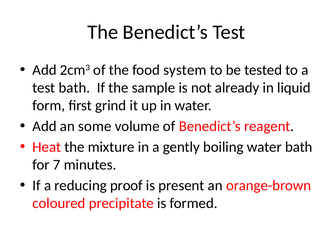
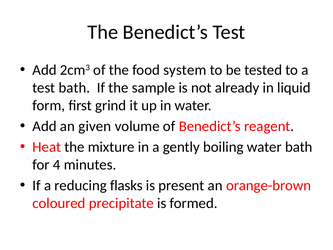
some: some -> given
7: 7 -> 4
proof: proof -> flasks
